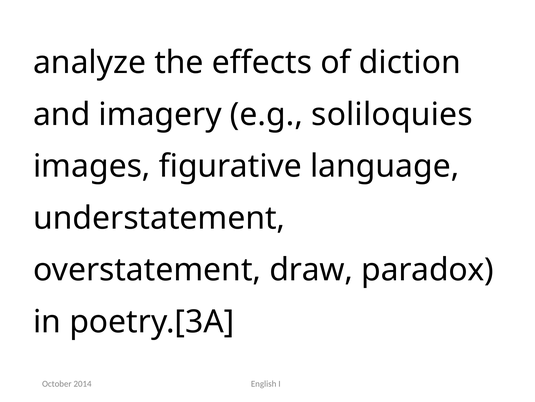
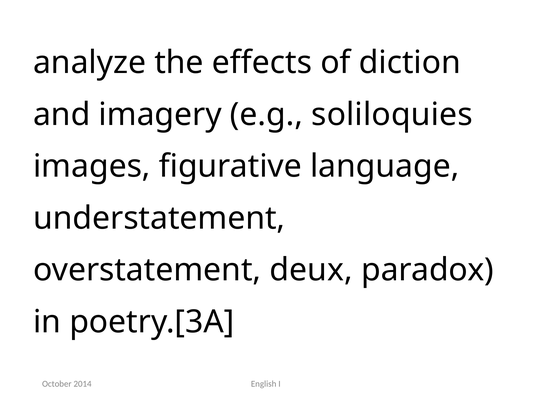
draw: draw -> deux
